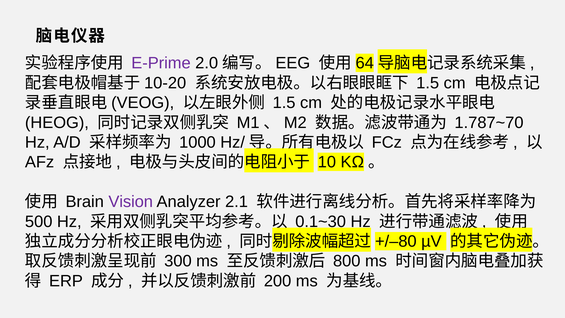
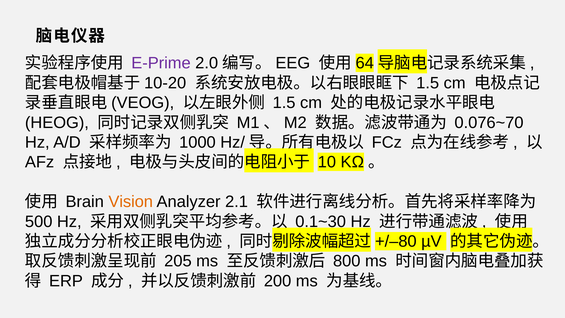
1.787~70: 1.787~70 -> 0.076~70
Vision colour: purple -> orange
300: 300 -> 205
